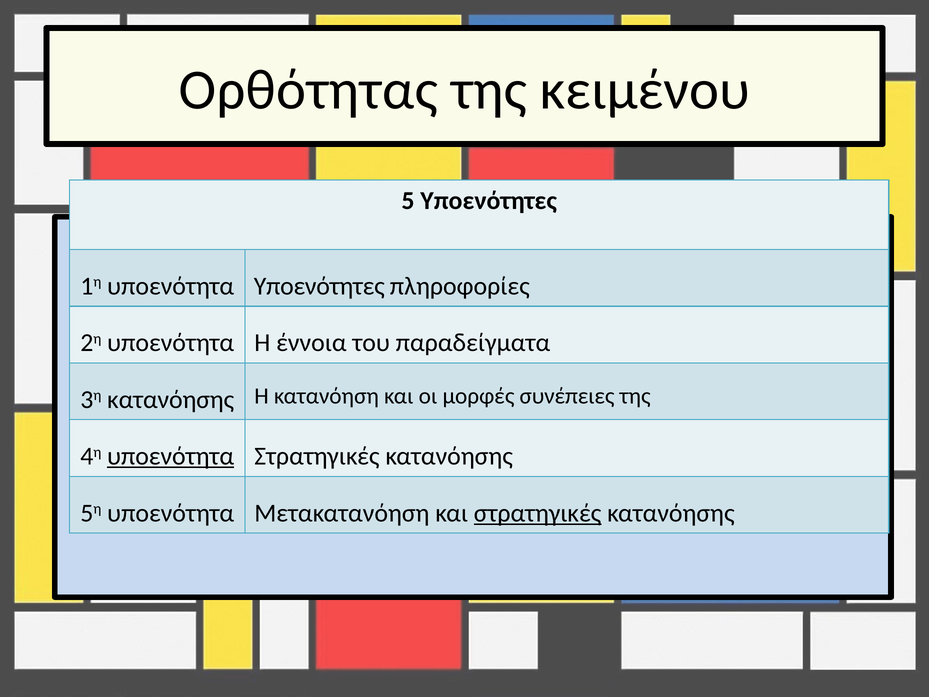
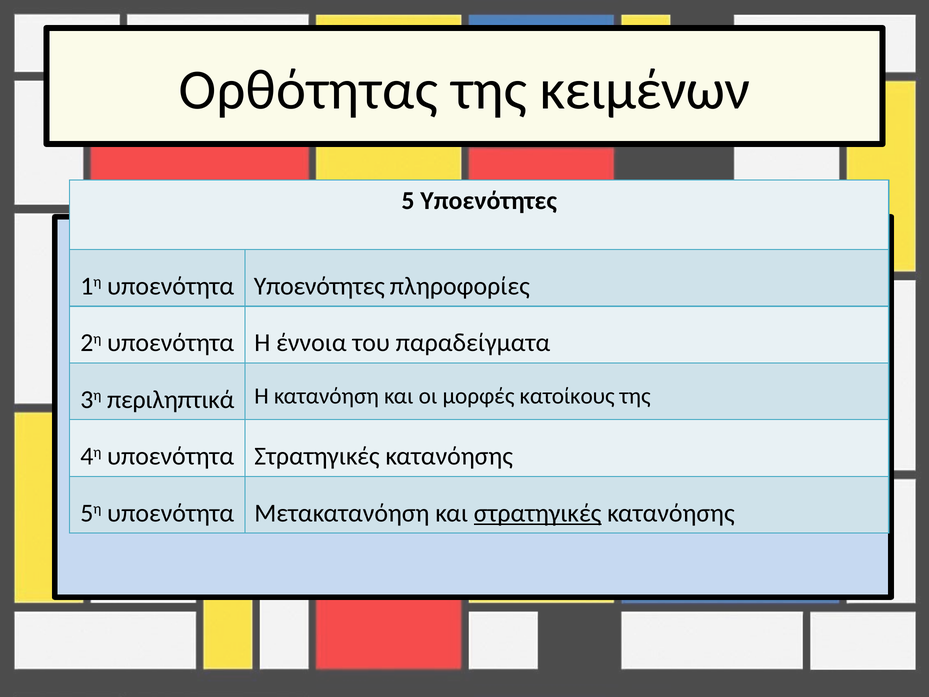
κειμένου: κειμένου -> κειμένων
3η κατανόησης: κατανόησης -> περιληπτικά
συνέπειες: συνέπειες -> κατοίκους
υποενότητα at (171, 456) underline: present -> none
